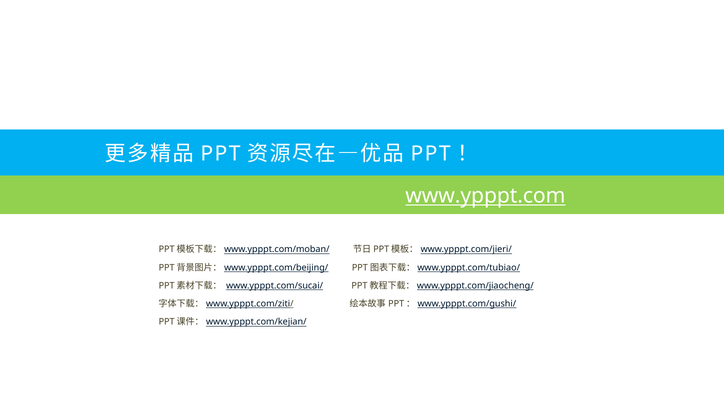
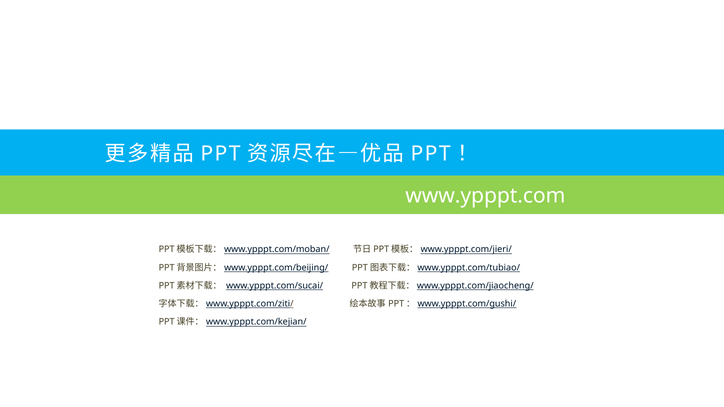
www.ypppt.com underline: present -> none
